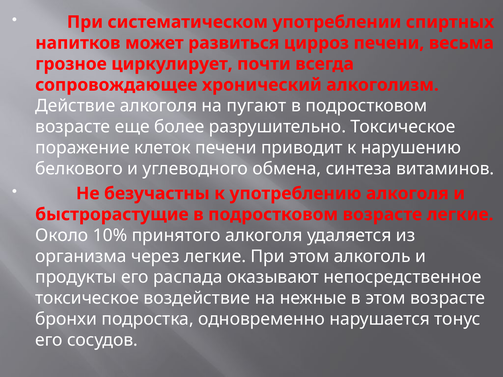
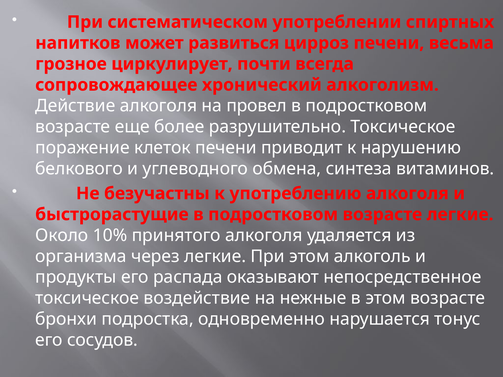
пугают: пугают -> провел
